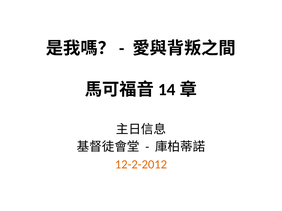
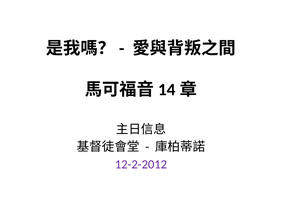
12-2-2012 colour: orange -> purple
